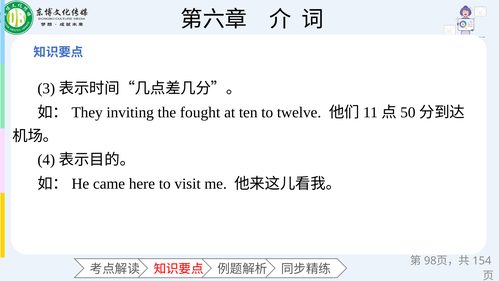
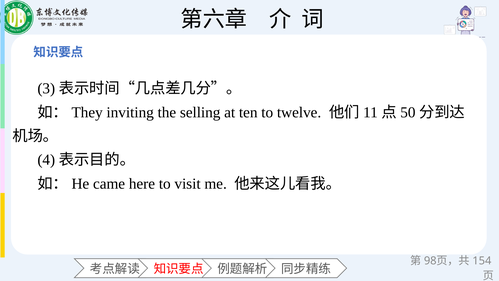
fought: fought -> selling
